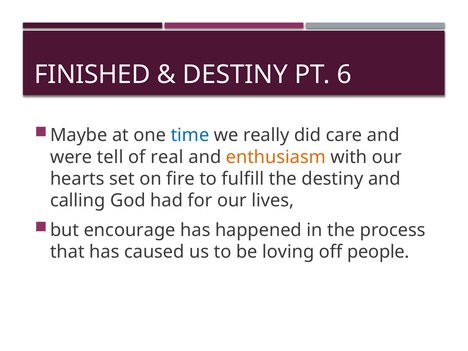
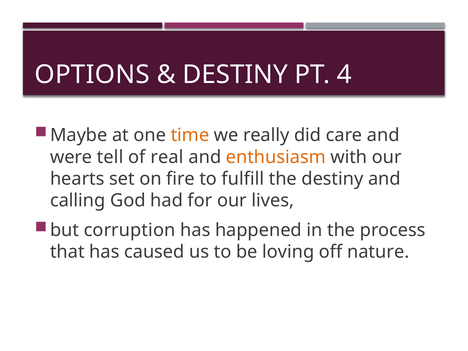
FINISHED: FINISHED -> OPTIONS
6: 6 -> 4
time colour: blue -> orange
encourage: encourage -> corruption
people: people -> nature
